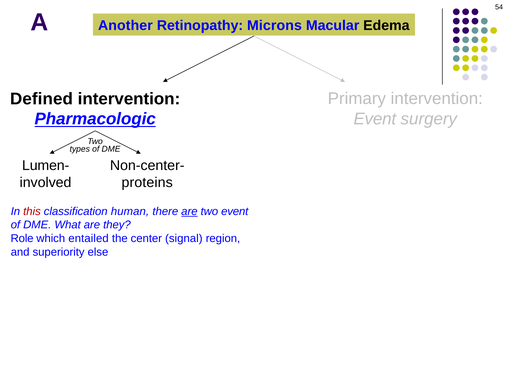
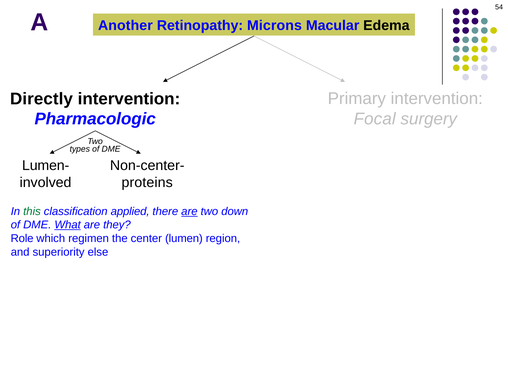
Defined: Defined -> Directly
Event at (375, 119): Event -> Focal
Pharmacologic underline: present -> none
this colour: red -> green
human: human -> applied
two event: event -> down
What underline: none -> present
entailed: entailed -> regimen
signal: signal -> lumen
